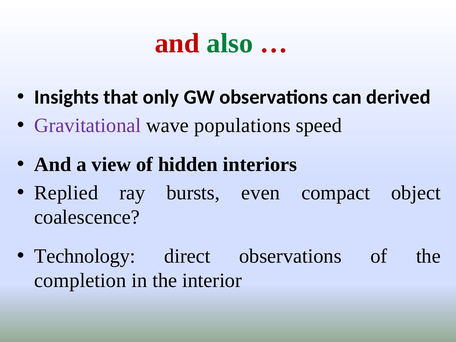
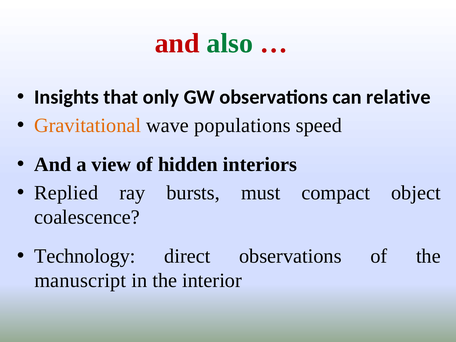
derived: derived -> relative
Gravitational colour: purple -> orange
even: even -> must
completion: completion -> manuscript
